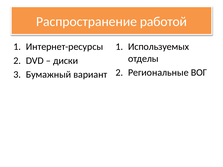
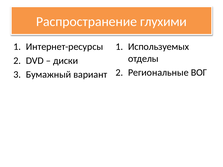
работой: работой -> глухими
